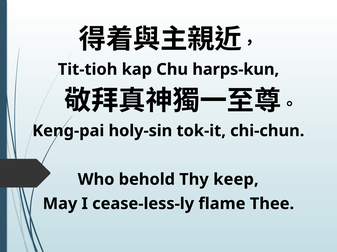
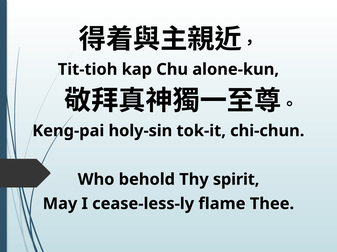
harps-kun: harps-kun -> alone-kun
keep: keep -> spirit
